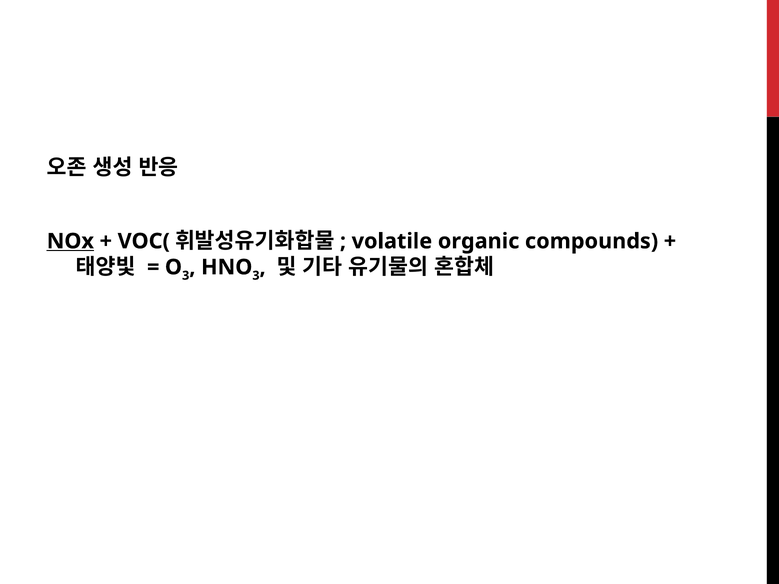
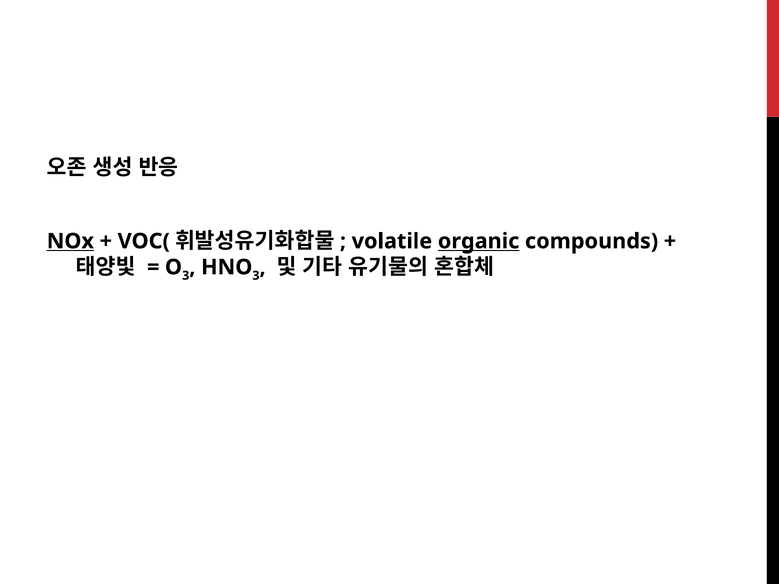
organic underline: none -> present
